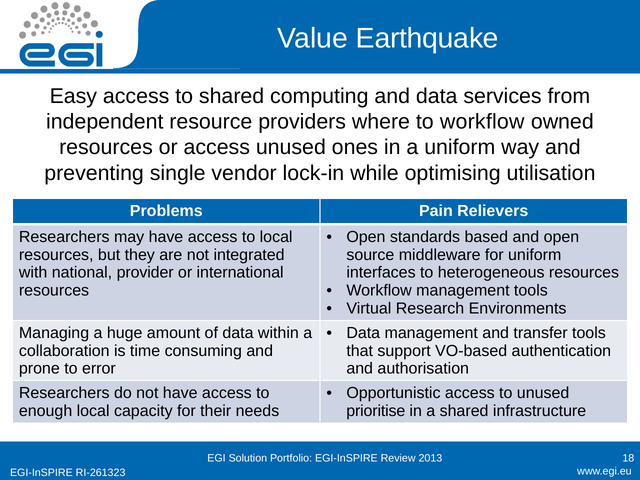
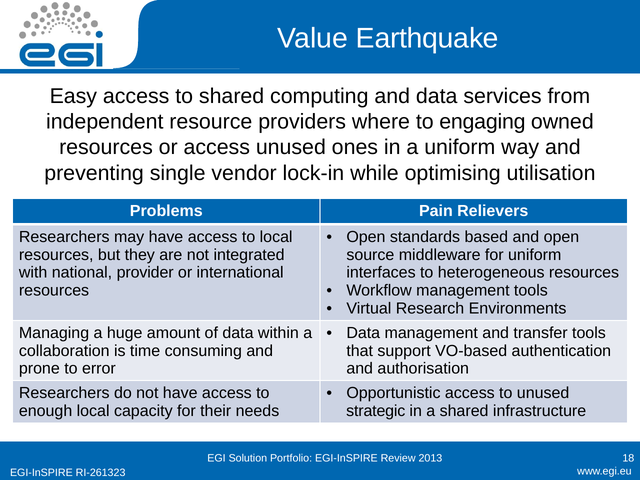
to workflow: workflow -> engaging
prioritise: prioritise -> strategic
